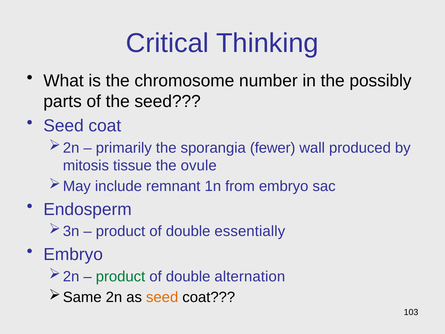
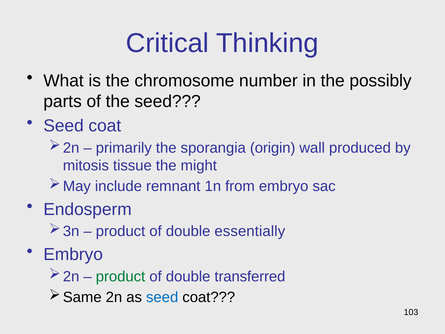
fewer: fewer -> origin
ovule: ovule -> might
alternation: alternation -> transferred
seed at (162, 297) colour: orange -> blue
